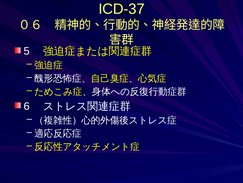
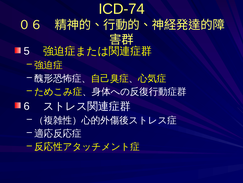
ICD-37: ICD-37 -> ICD-74
